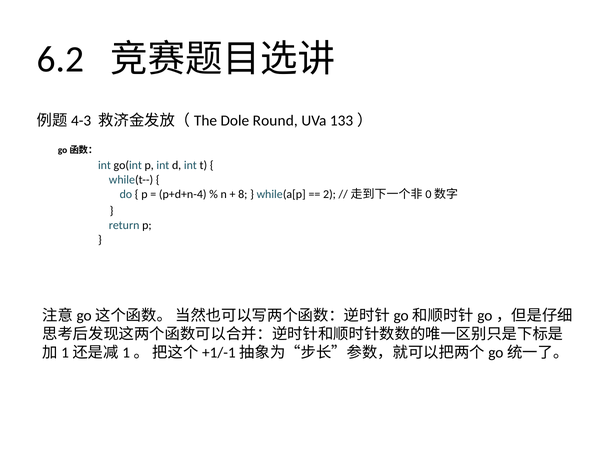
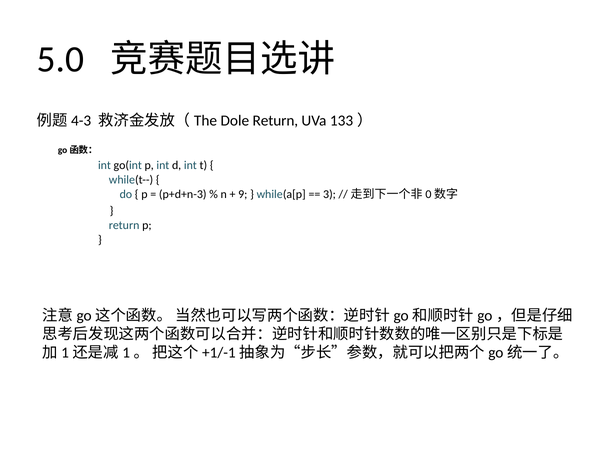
6.2: 6.2 -> 5.0
Dole Round: Round -> Return
p+d+n-4: p+d+n-4 -> p+d+n-3
8: 8 -> 9
2: 2 -> 3
